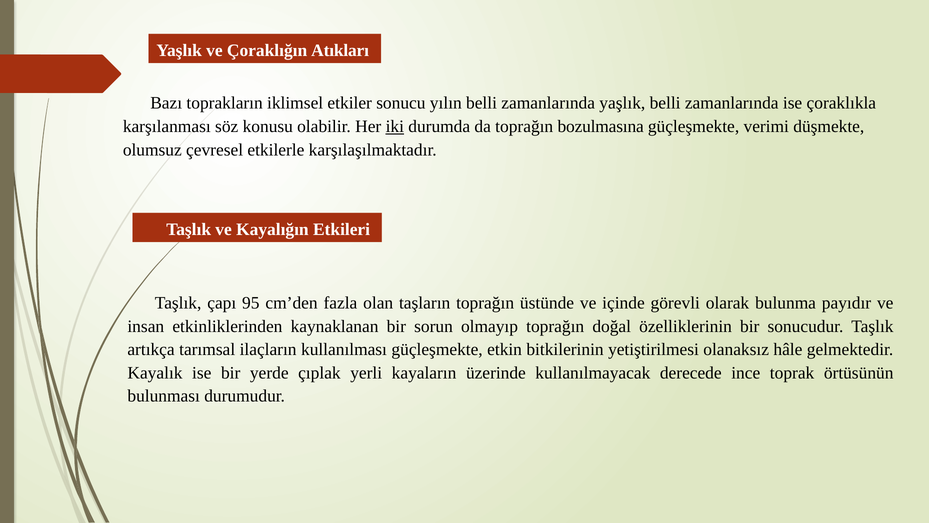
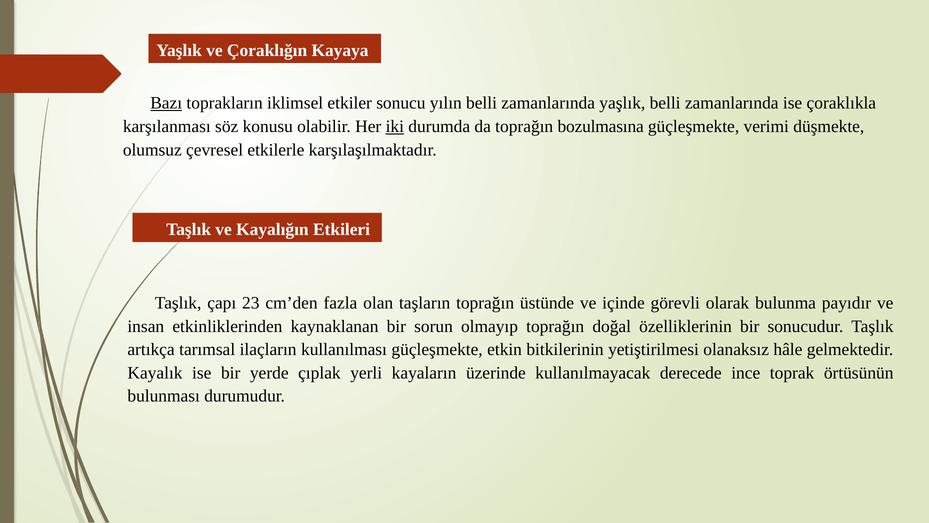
Atıkları: Atıkları -> Kayaya
Bazı underline: none -> present
95: 95 -> 23
